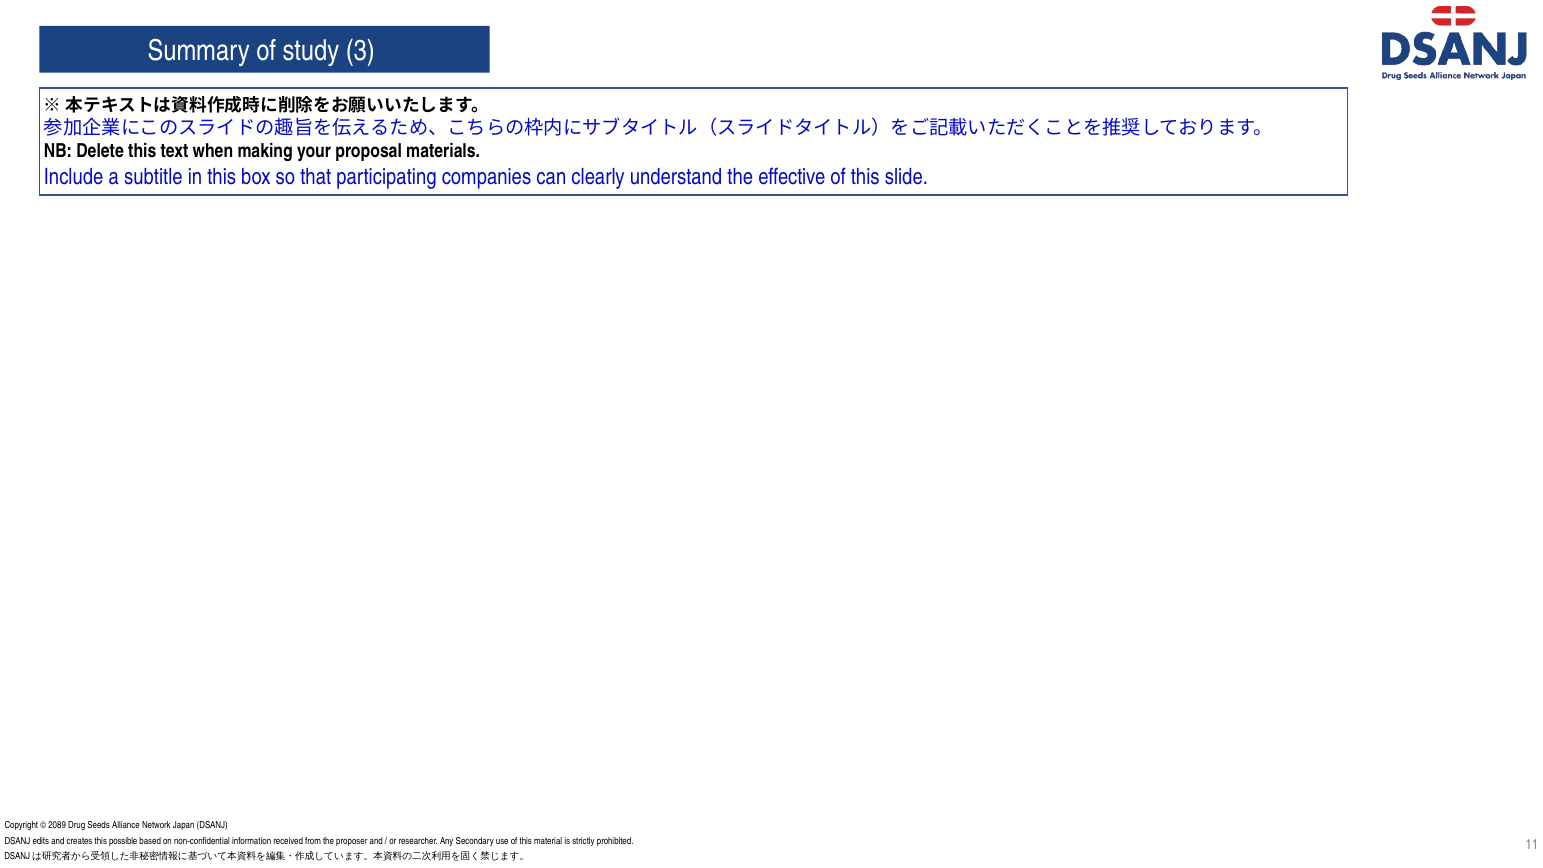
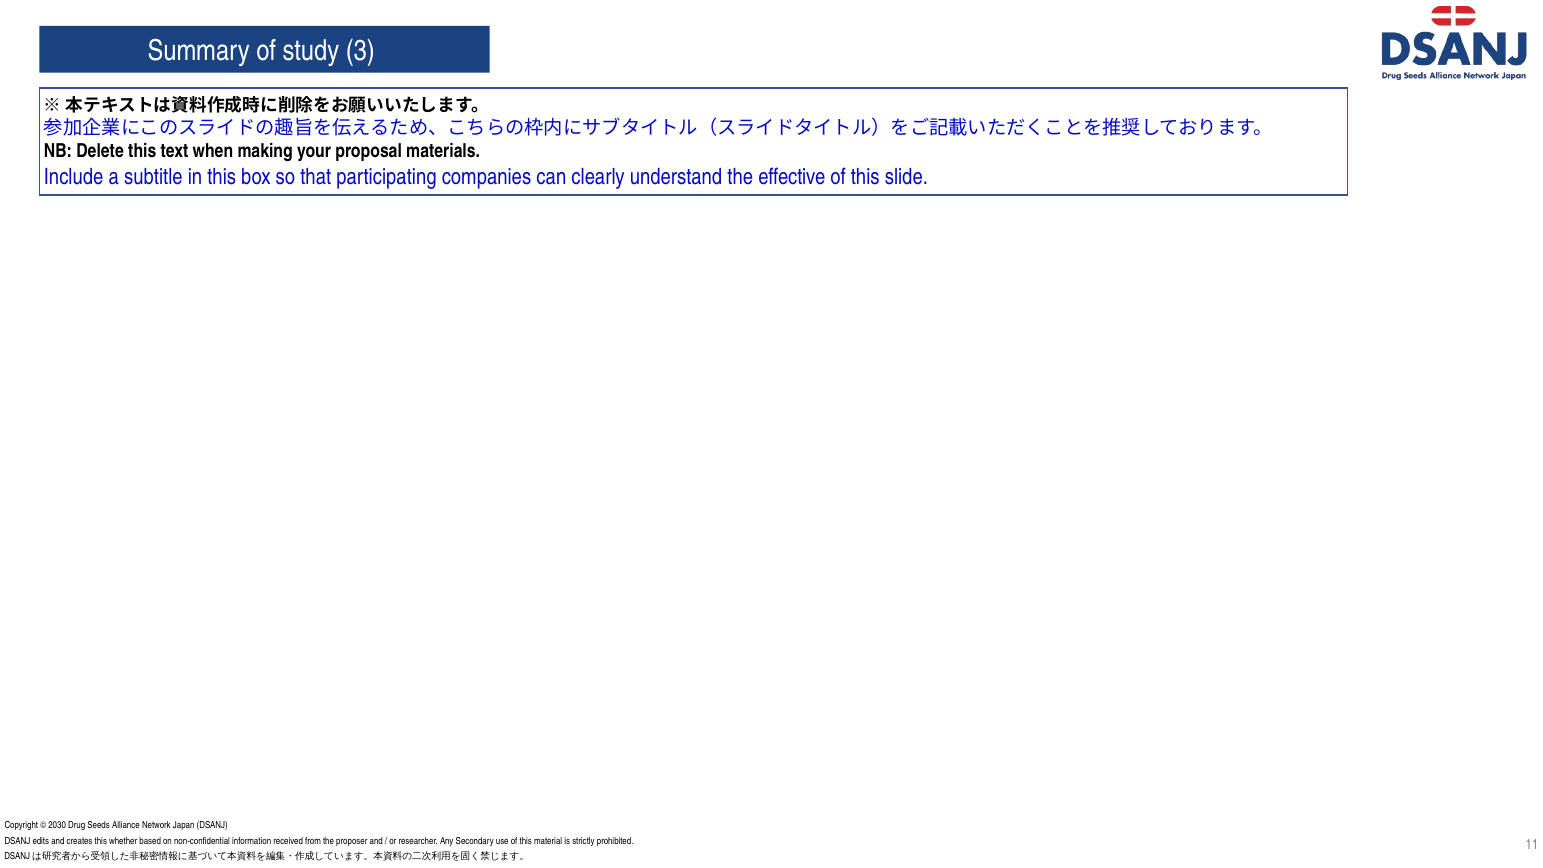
2089: 2089 -> 2030
possible: possible -> whether
